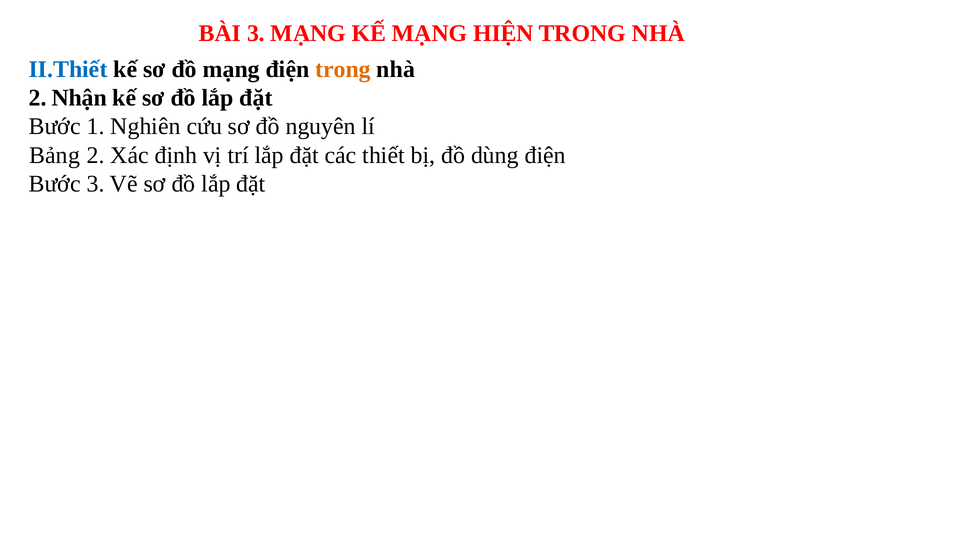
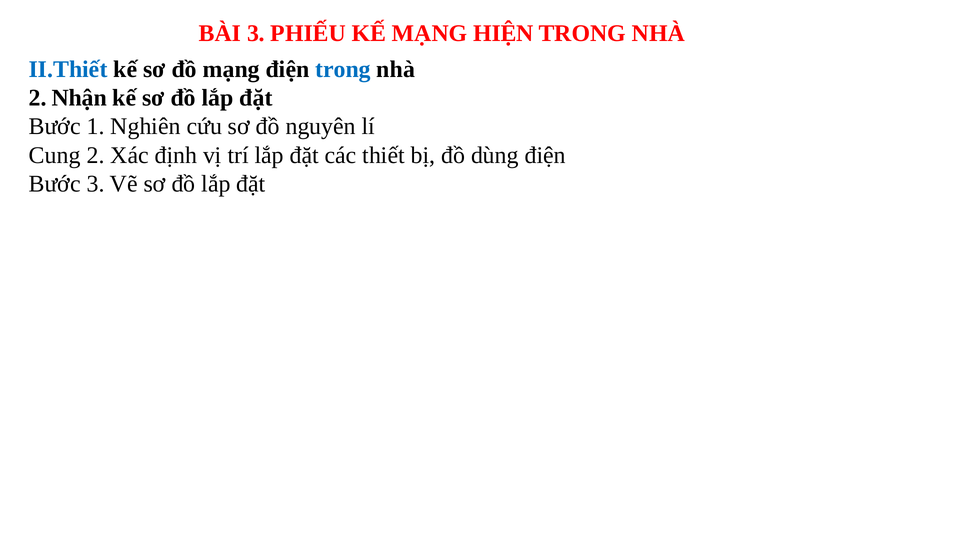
3 MẠNG: MẠNG -> PHIẾU
trong at (343, 69) colour: orange -> blue
Bảng: Bảng -> Cung
